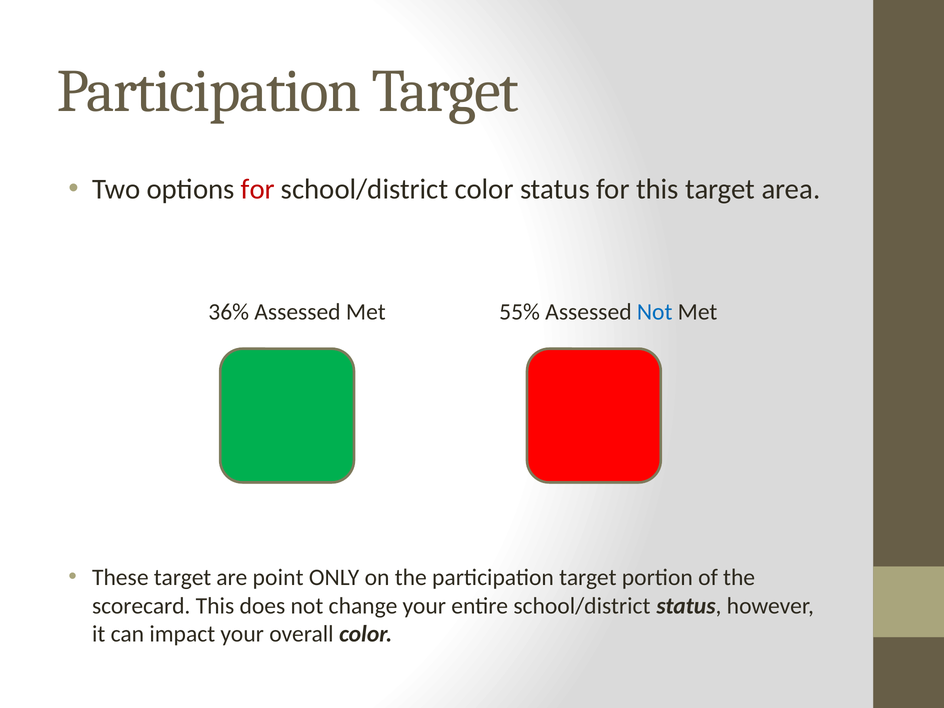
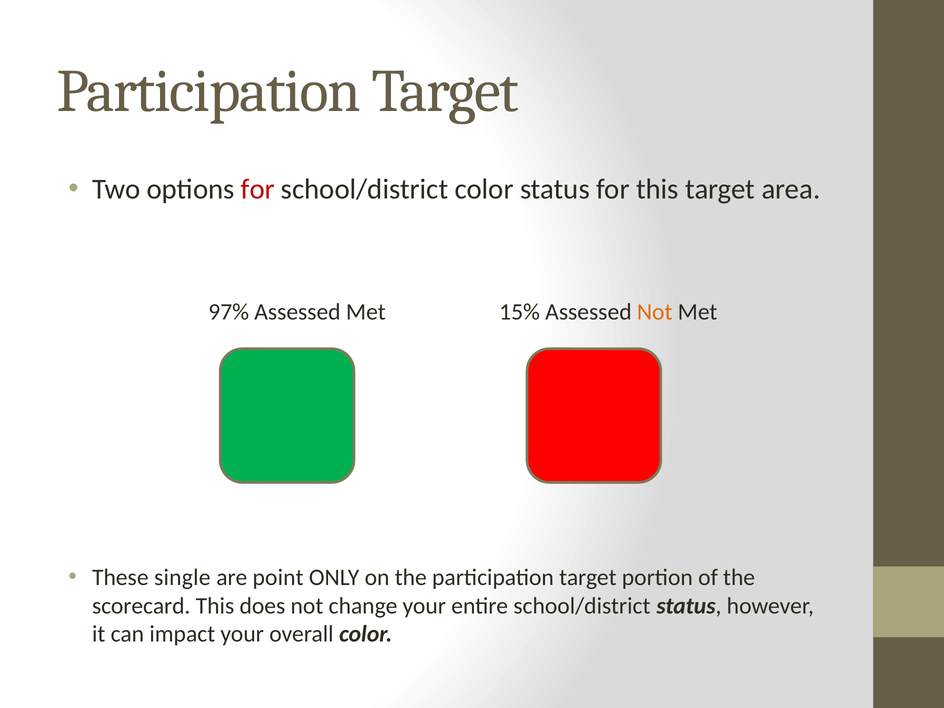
36%: 36% -> 97%
55%: 55% -> 15%
Not at (655, 312) colour: blue -> orange
These target: target -> single
